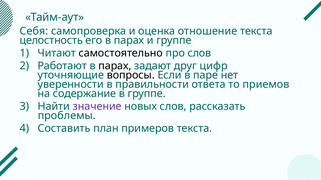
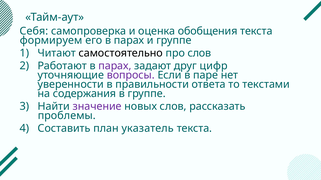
отношение: отношение -> обобщения
целостность: целостность -> формируем
парах at (115, 66) colour: black -> purple
вопросы colour: black -> purple
приемов: приемов -> текстами
содержание: содержание -> содержания
примеров: примеров -> указатель
